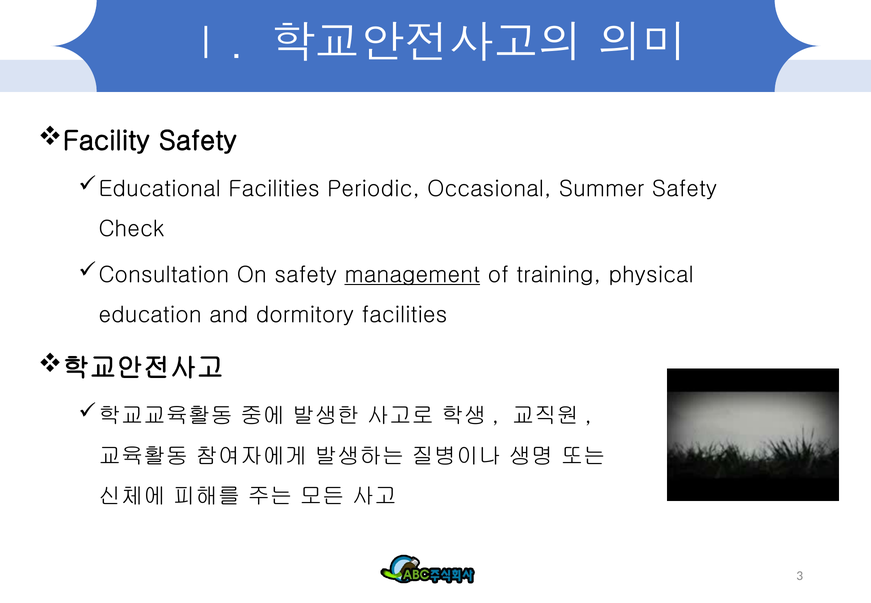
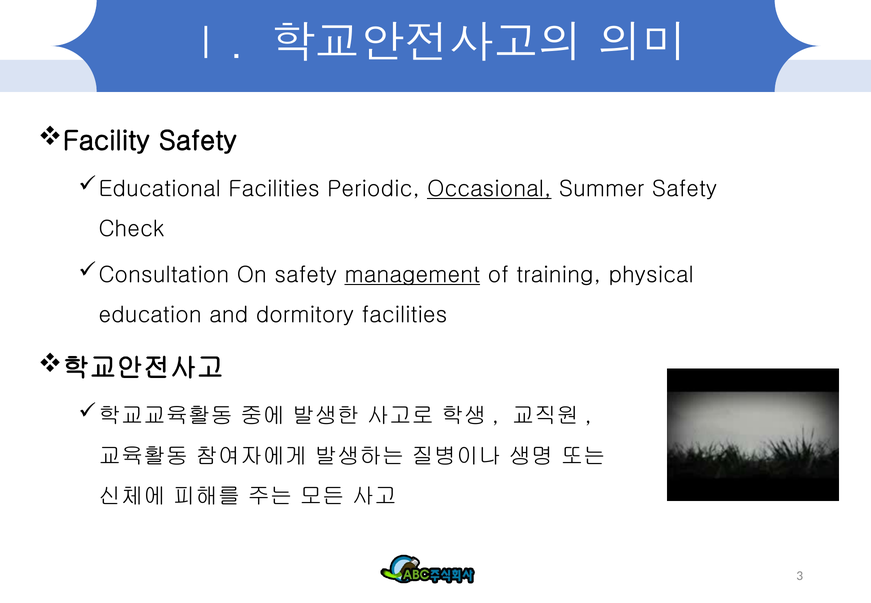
Occasional underline: none -> present
